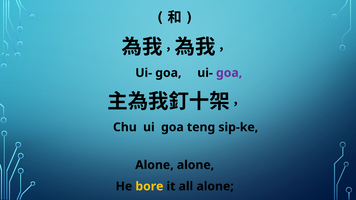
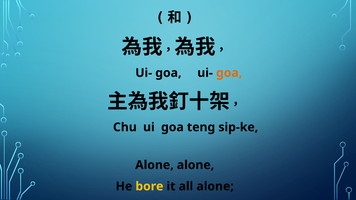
goa at (229, 73) colour: purple -> orange
